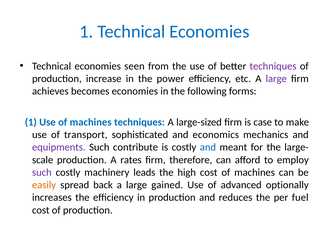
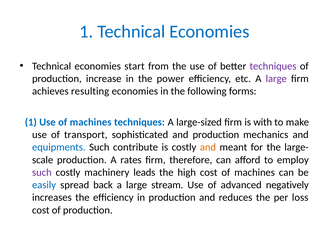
seen: seen -> start
becomes: becomes -> resulting
case: case -> with
and economics: economics -> production
equipments colour: purple -> blue
and at (208, 148) colour: blue -> orange
easily colour: orange -> blue
gained: gained -> stream
optionally: optionally -> negatively
fuel: fuel -> loss
